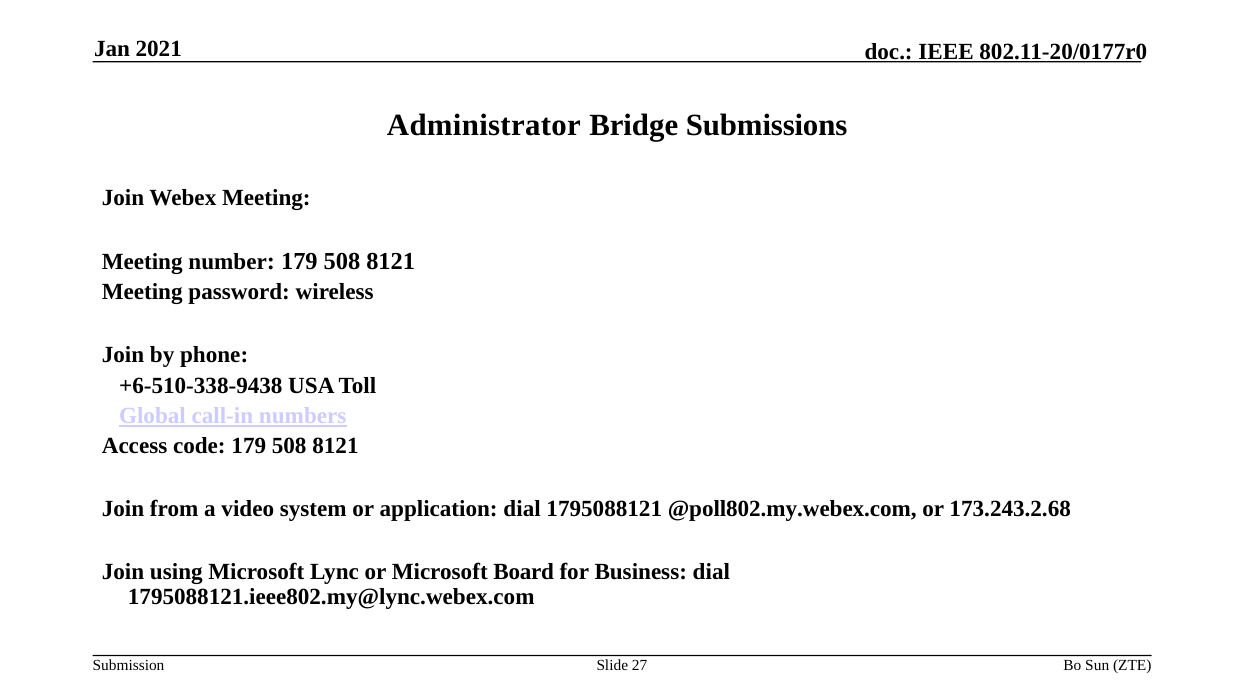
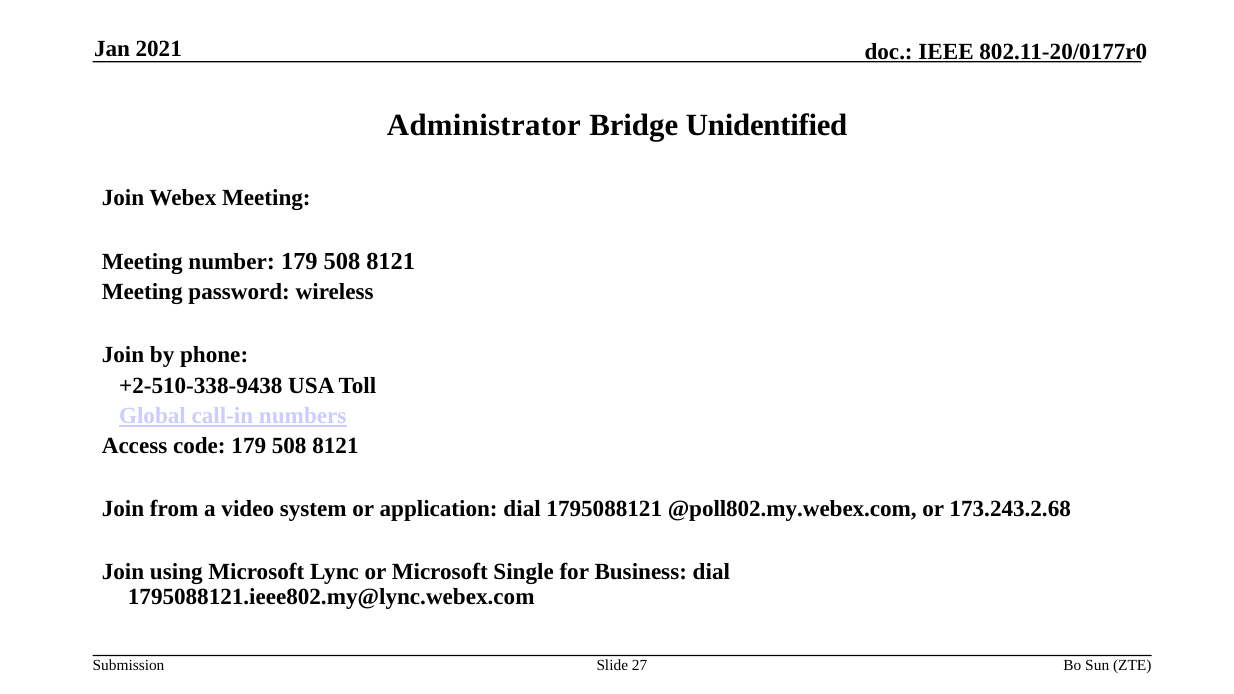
Submissions: Submissions -> Unidentified
+6-510-338-9438: +6-510-338-9438 -> +2-510-338-9438
Board: Board -> Single
